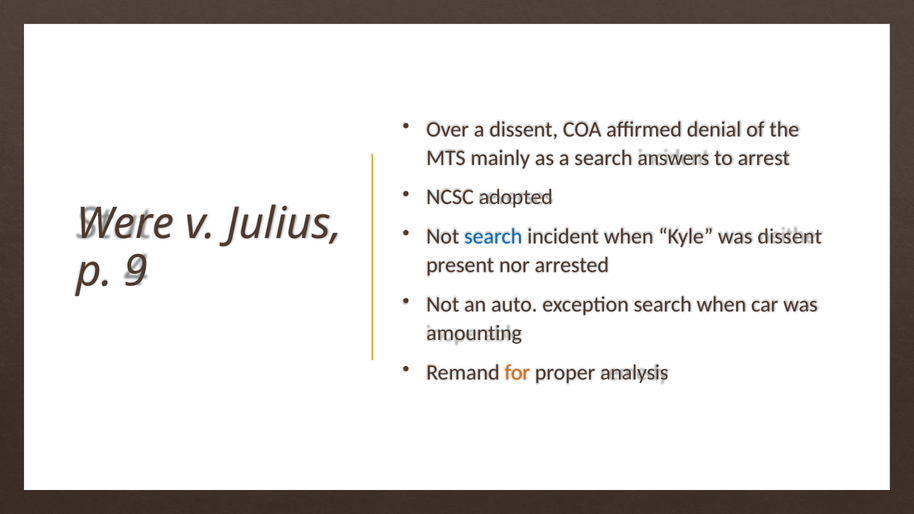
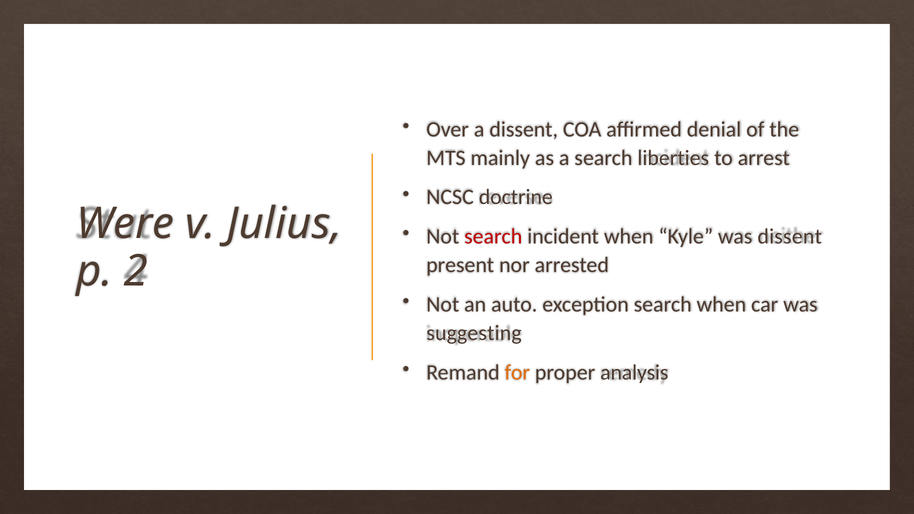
answers: answers -> liberties
adopted: adopted -> doctrine
search at (493, 236) colour: blue -> red
9: 9 -> 2
amounting: amounting -> suggesting
